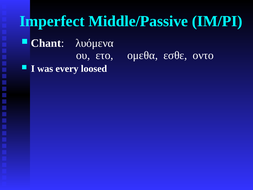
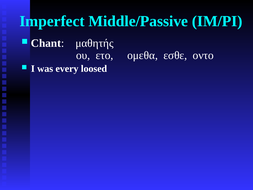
λυόμενα: λυόμενα -> μαθητής
